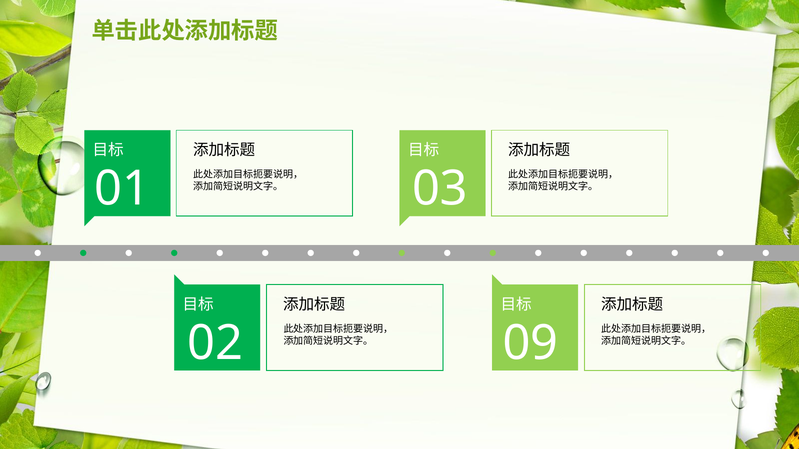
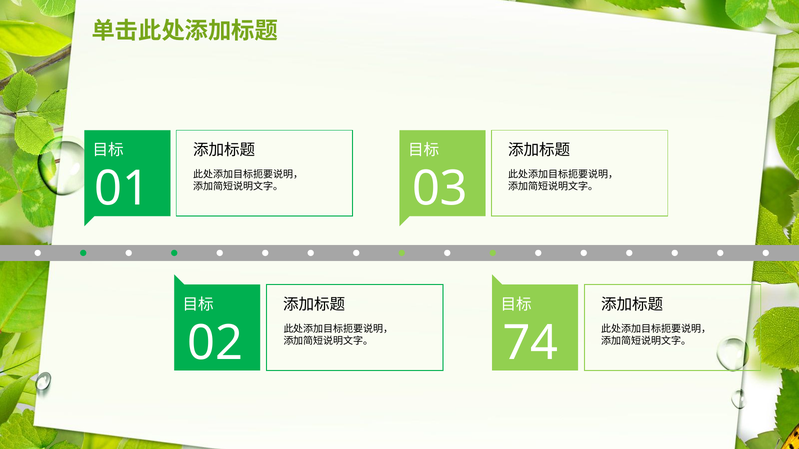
09: 09 -> 74
